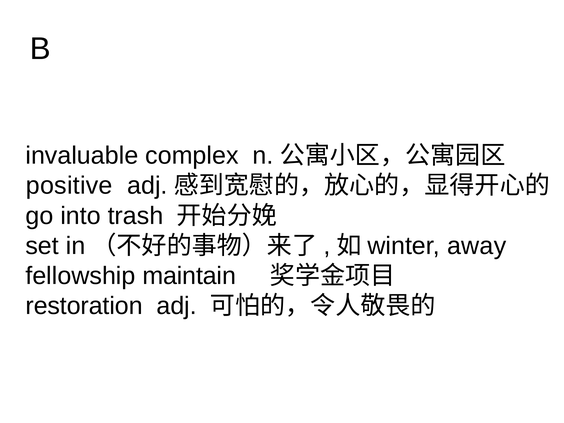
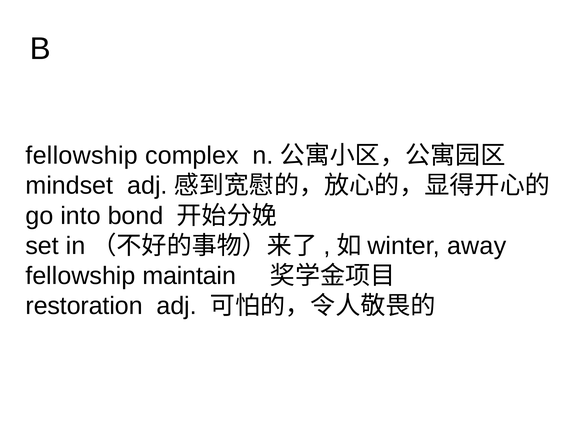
invaluable at (82, 156): invaluable -> fellowship
positive: positive -> mindset
trash: trash -> bond
